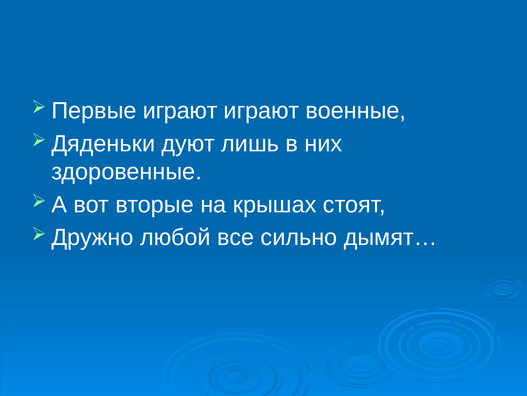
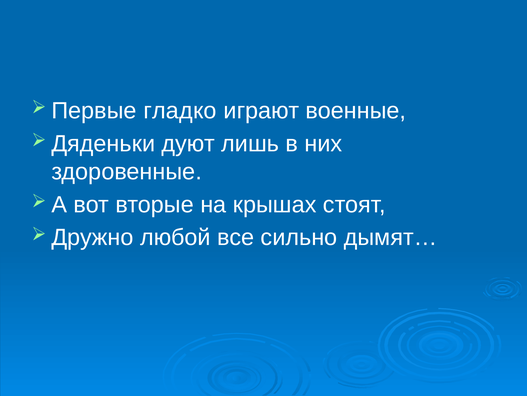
Первые играют: играют -> гладко
